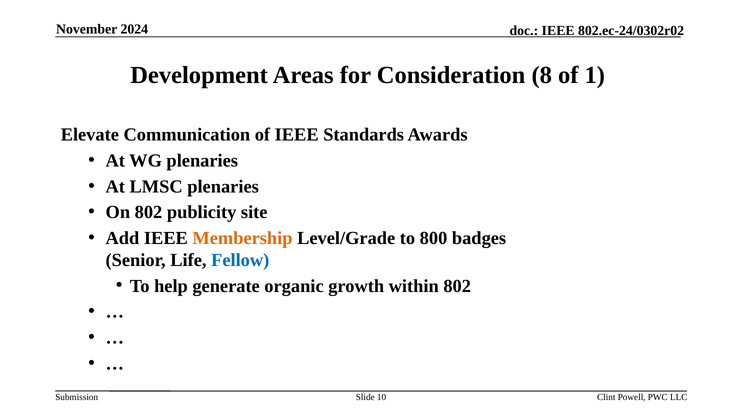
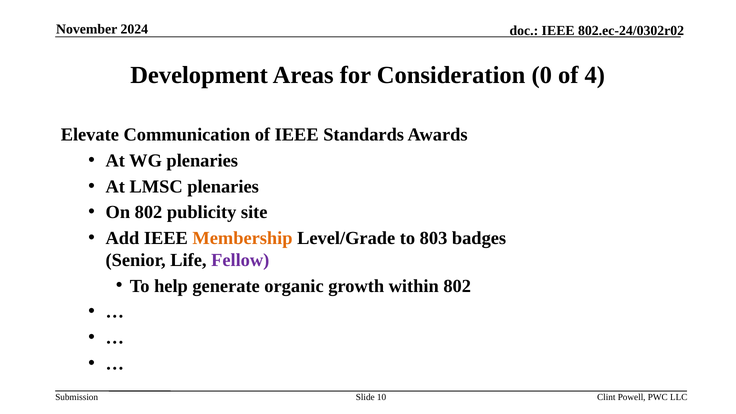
8: 8 -> 0
1: 1 -> 4
800: 800 -> 803
Fellow colour: blue -> purple
